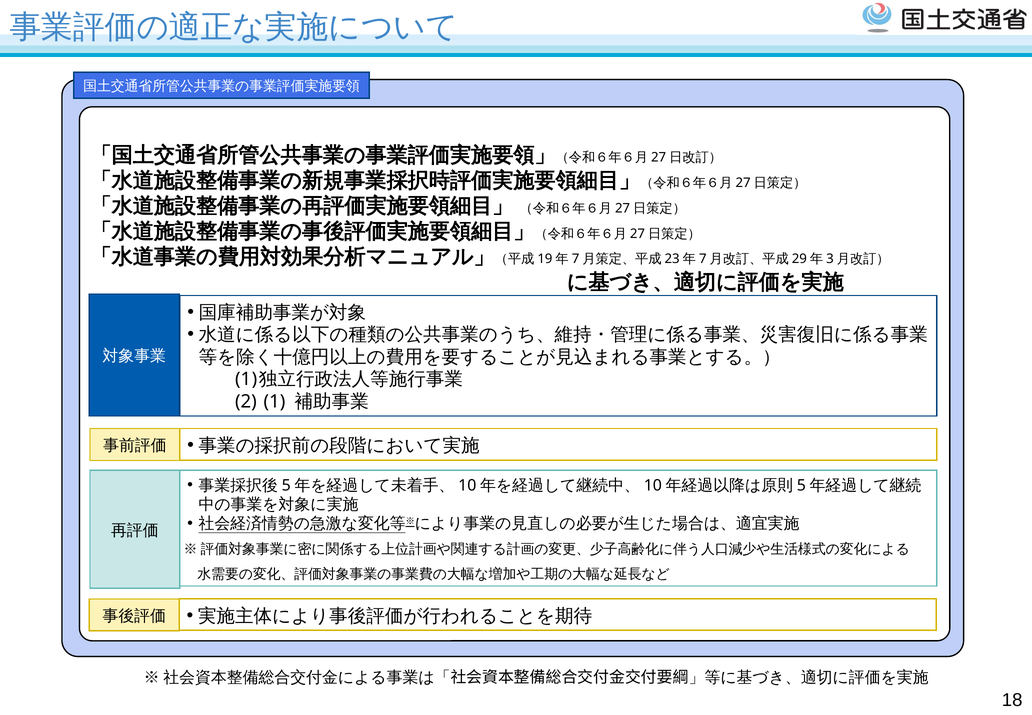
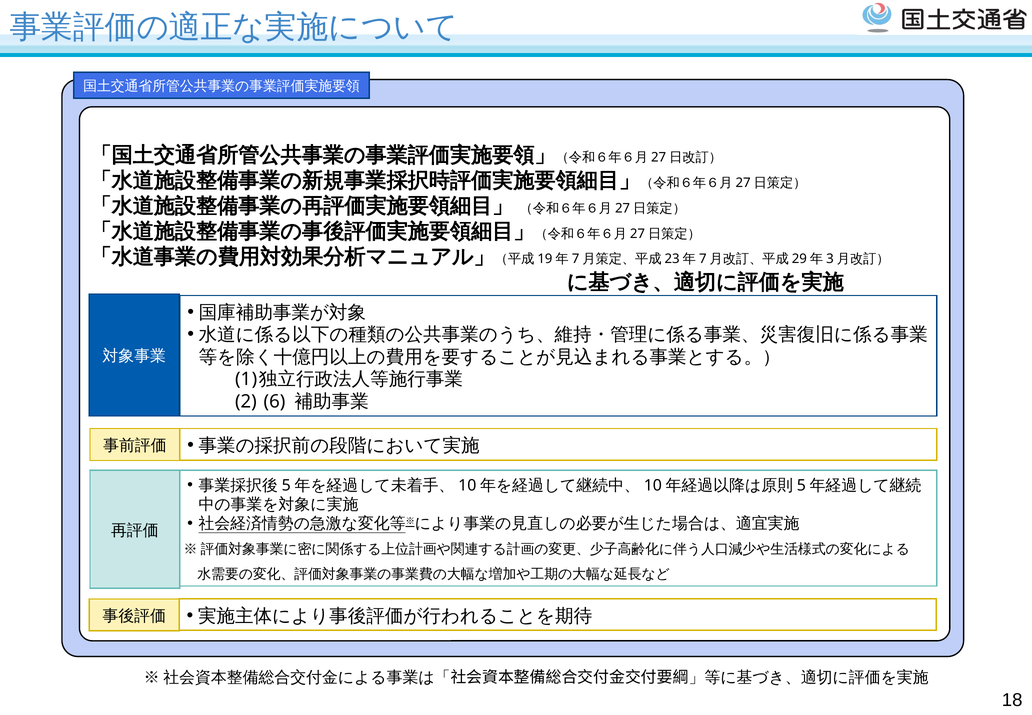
1: 1 -> 6
